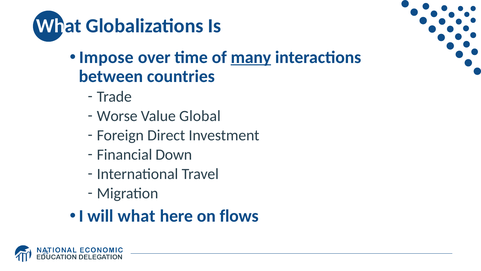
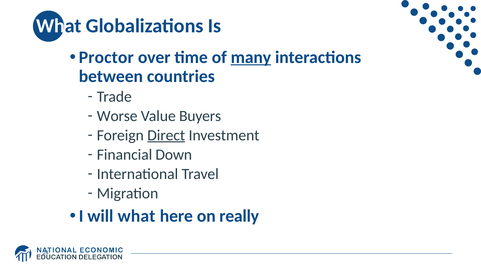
Impose: Impose -> Proctor
Global: Global -> Buyers
Direct underline: none -> present
flows: flows -> really
